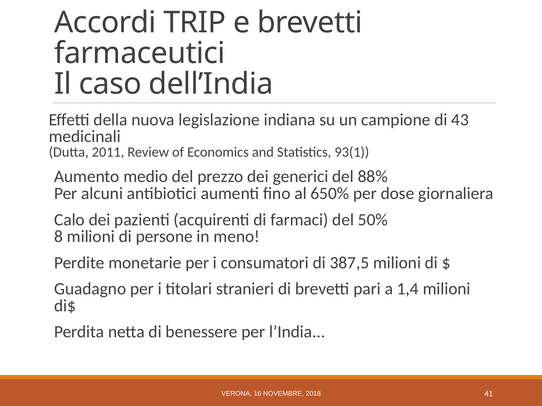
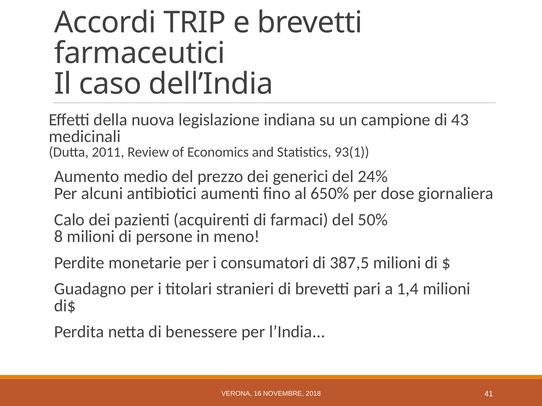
88%: 88% -> 24%
